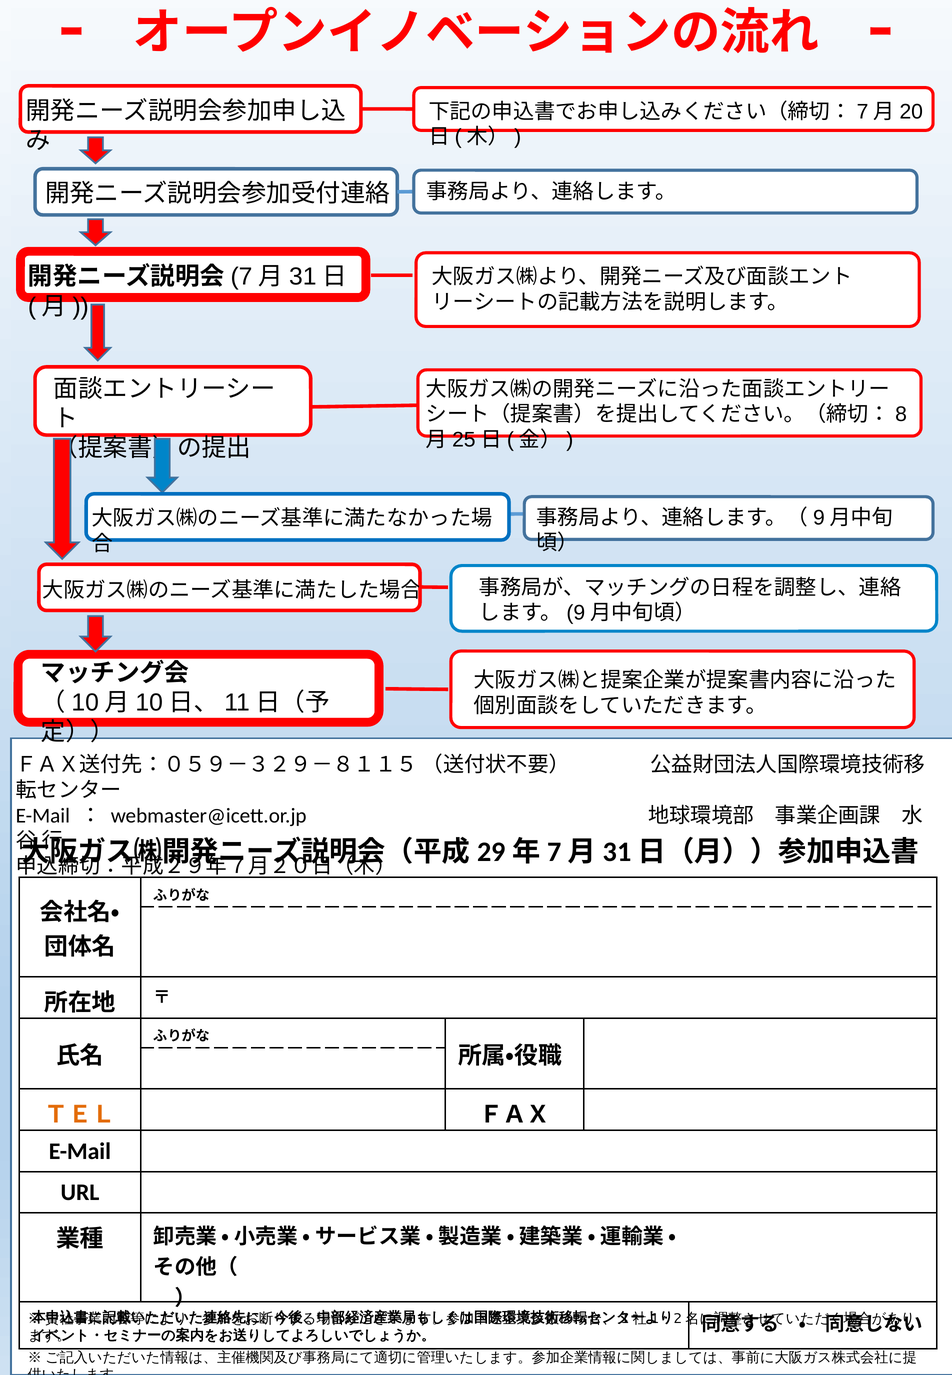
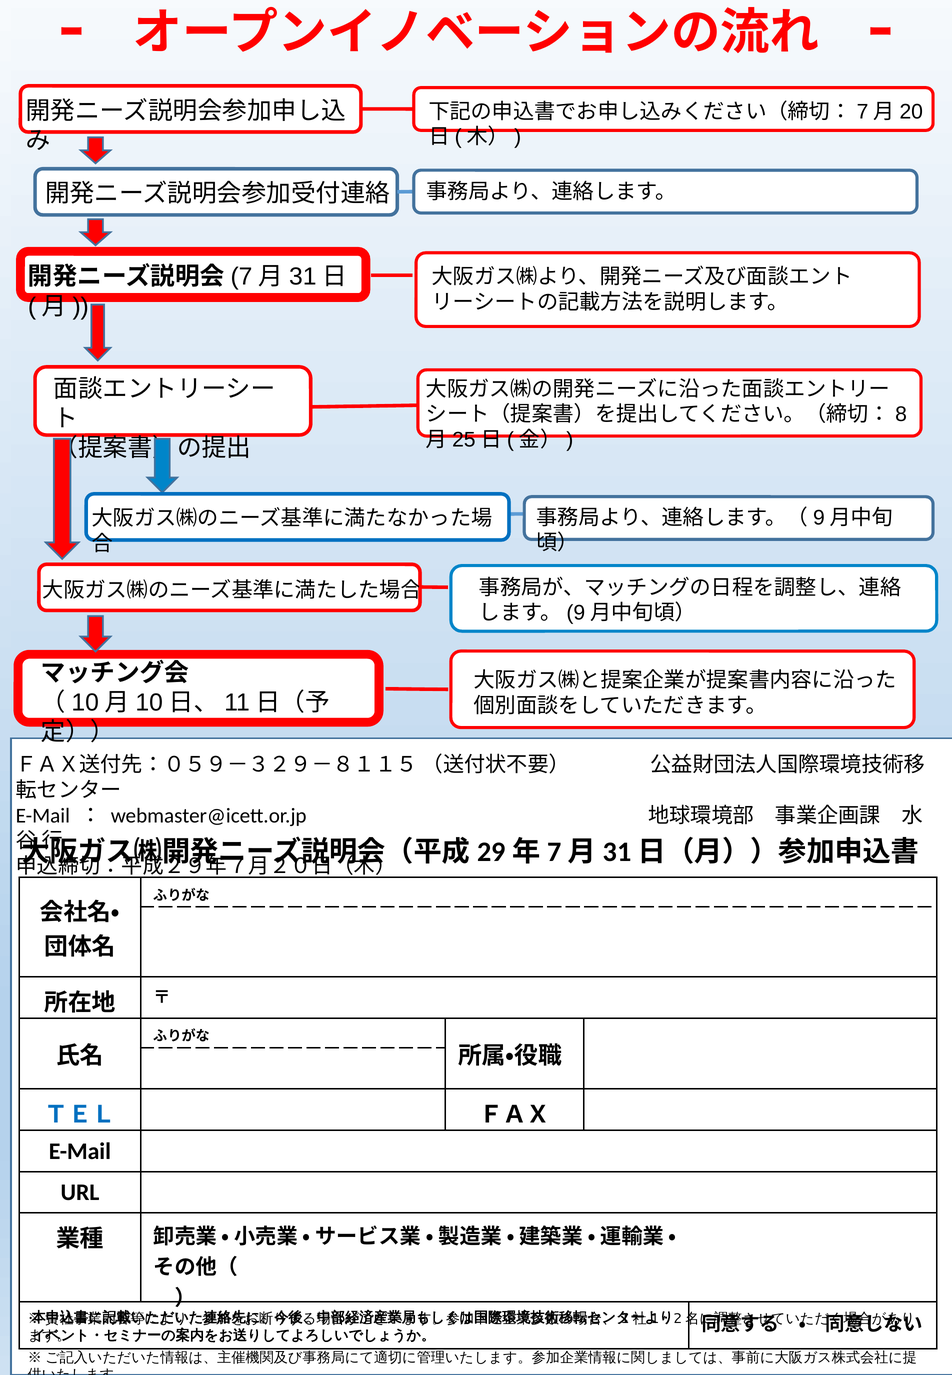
ＴＥＬ colour: orange -> blue
